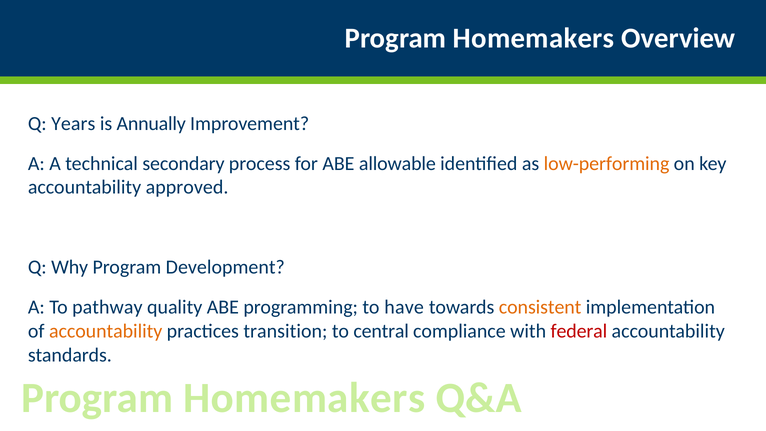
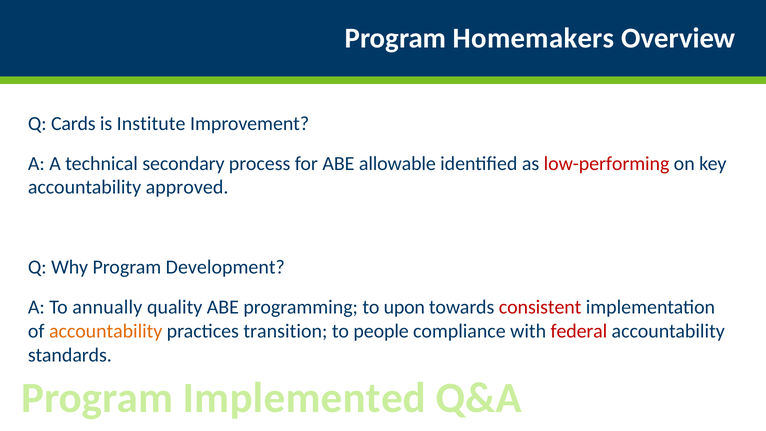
Years: Years -> Cards
Annually: Annually -> Institute
low-performing colour: orange -> red
pathway: pathway -> annually
have: have -> upon
consistent colour: orange -> red
central: central -> people
Homemakers at (304, 398): Homemakers -> Implemented
